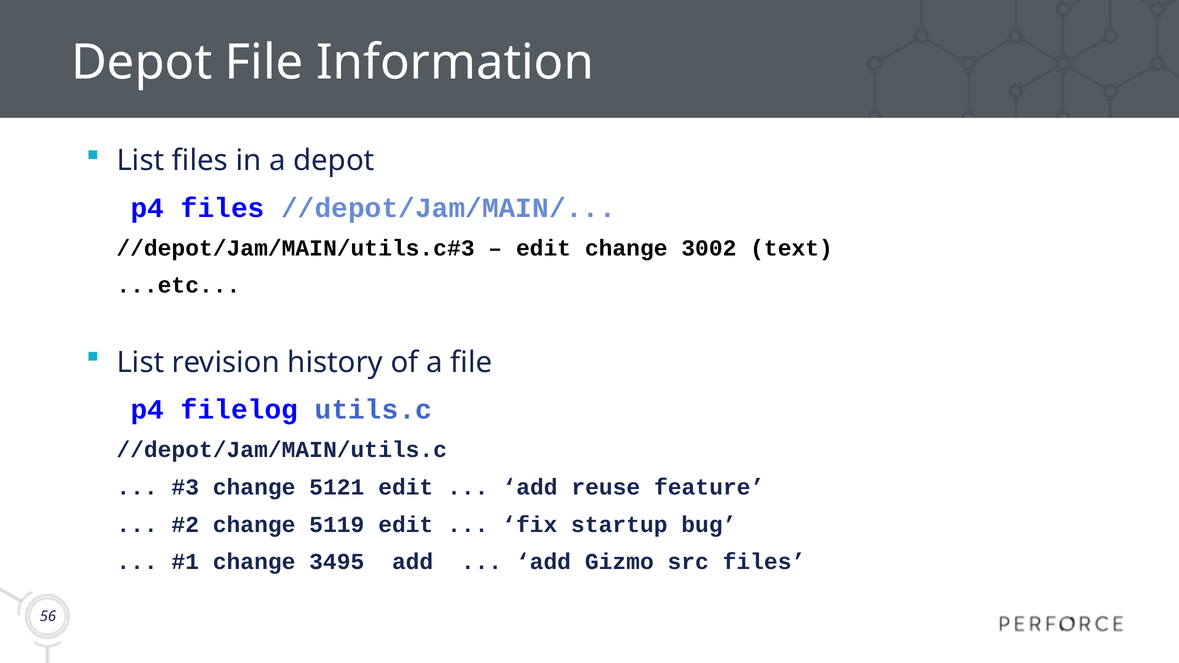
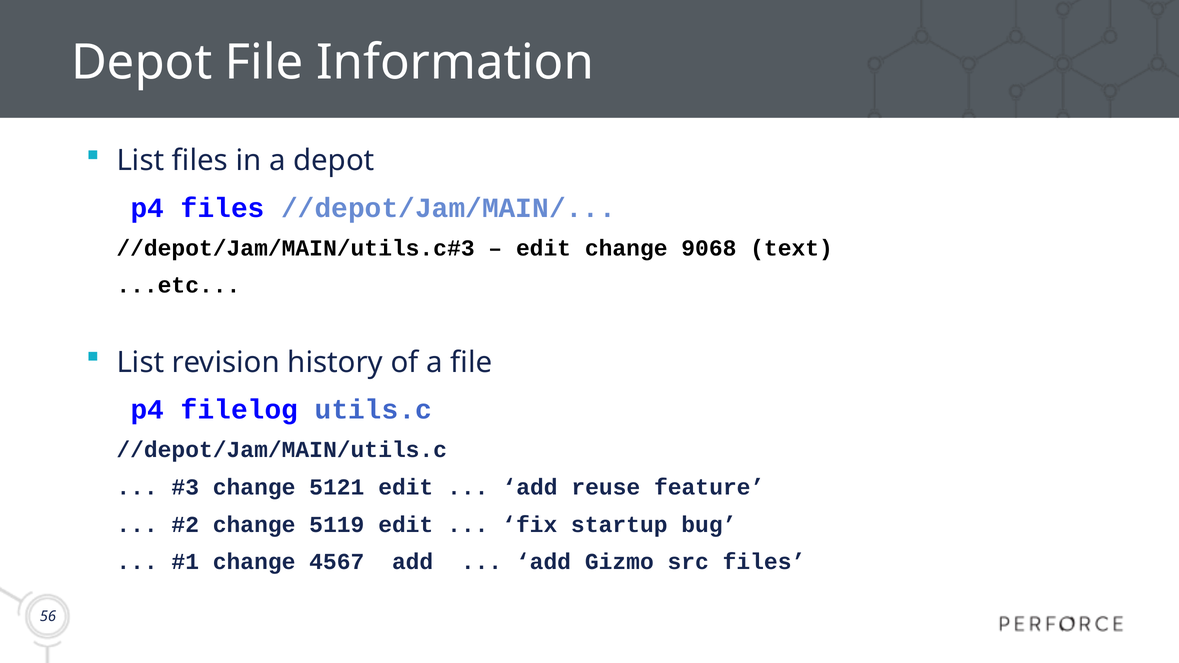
3002: 3002 -> 9068
3495: 3495 -> 4567
